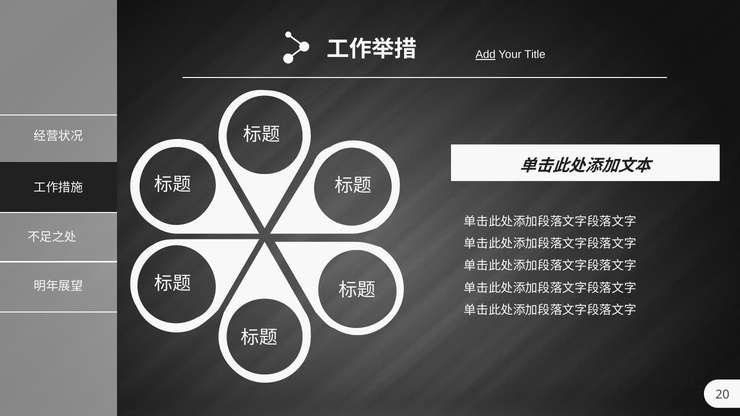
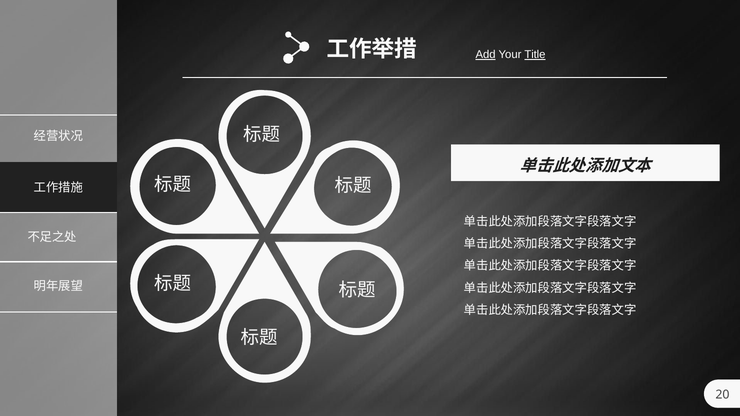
Title underline: none -> present
